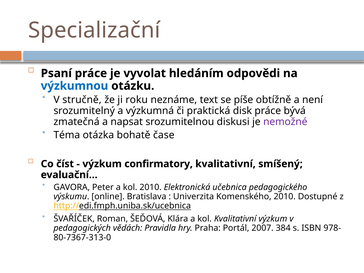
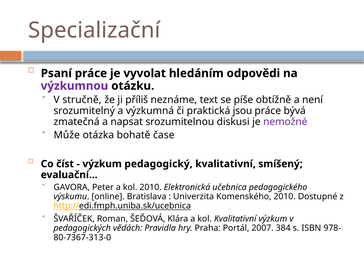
výzkumnou colour: blue -> purple
roku: roku -> příliš
disk: disk -> jsou
Téma: Téma -> Může
confirmatory: confirmatory -> pedagogický
